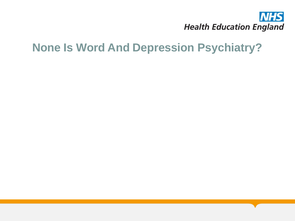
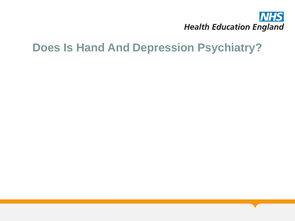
None: None -> Does
Word: Word -> Hand
